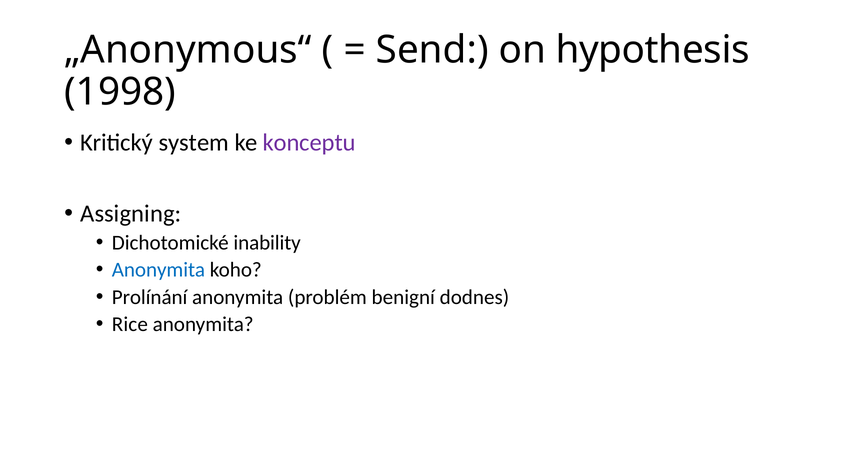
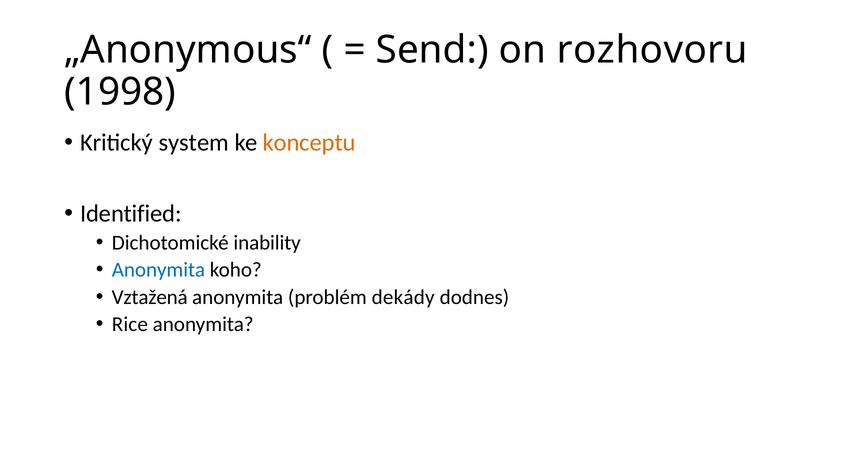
hypothesis: hypothesis -> rozhovoru
konceptu colour: purple -> orange
Assigning: Assigning -> Identified
Prolínání: Prolínání -> Vztažená
benigní: benigní -> dekády
